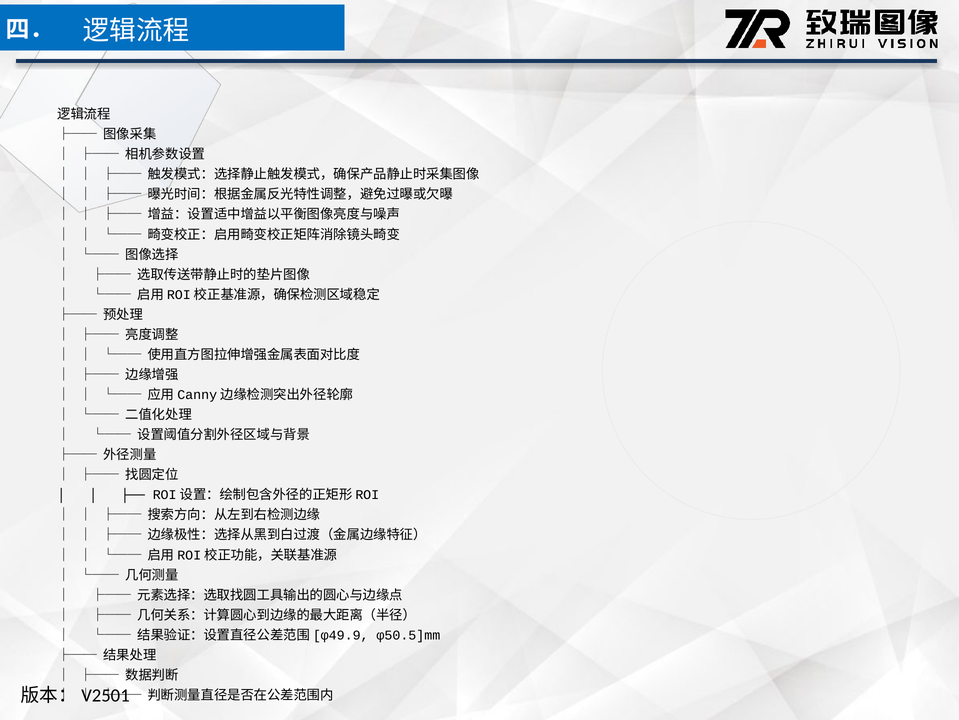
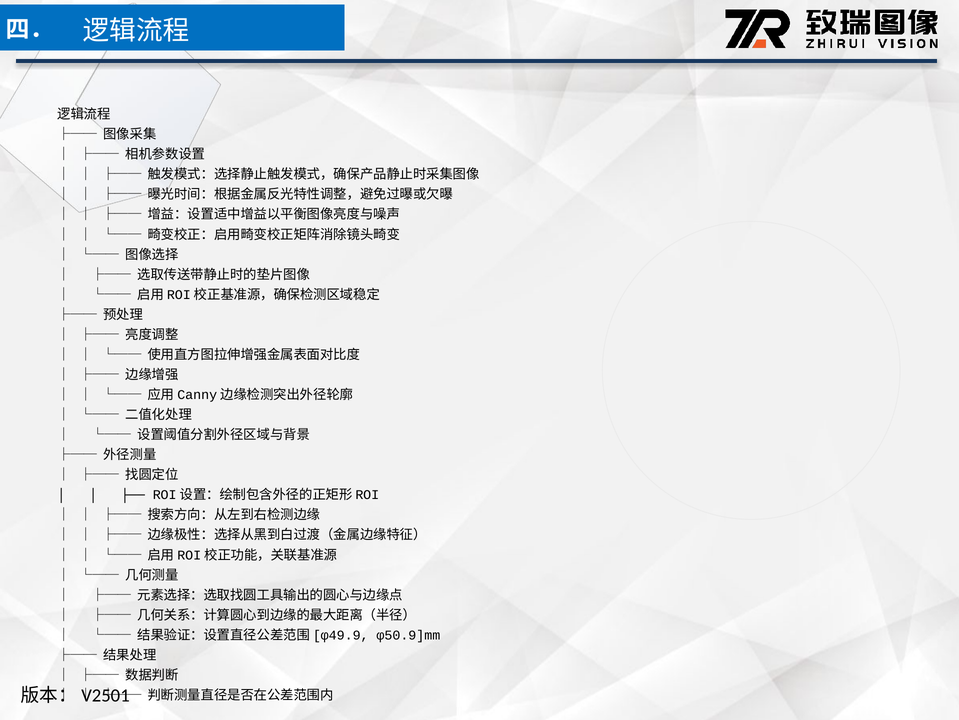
φ50.5]mm: φ50.5]mm -> φ50.9]mm
